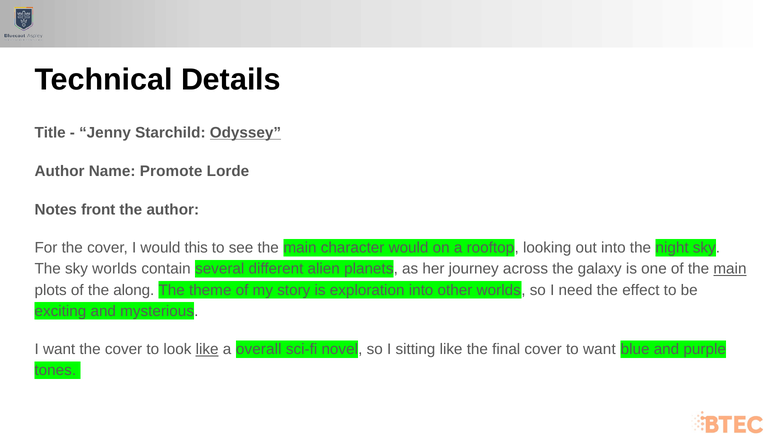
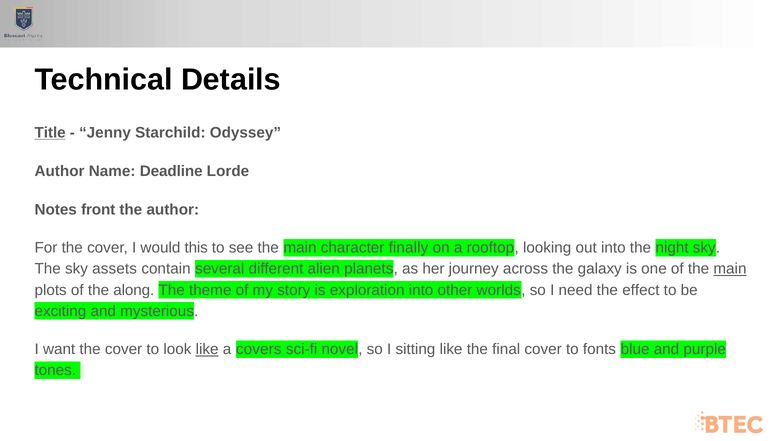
Title underline: none -> present
Odyssey underline: present -> none
Promote: Promote -> Deadline
character would: would -> finally
sky worlds: worlds -> assets
overall: overall -> covers
to want: want -> fonts
